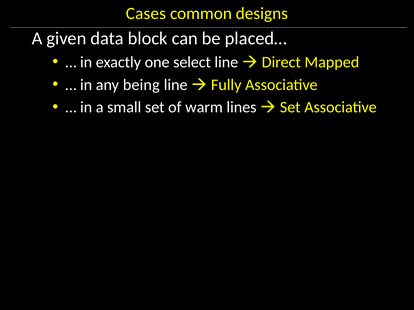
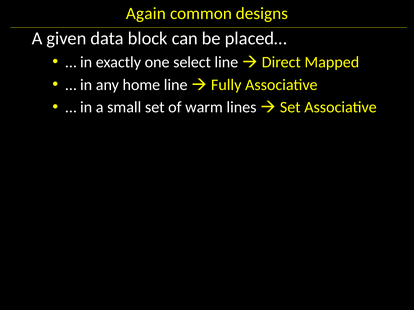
Cases: Cases -> Again
being: being -> home
